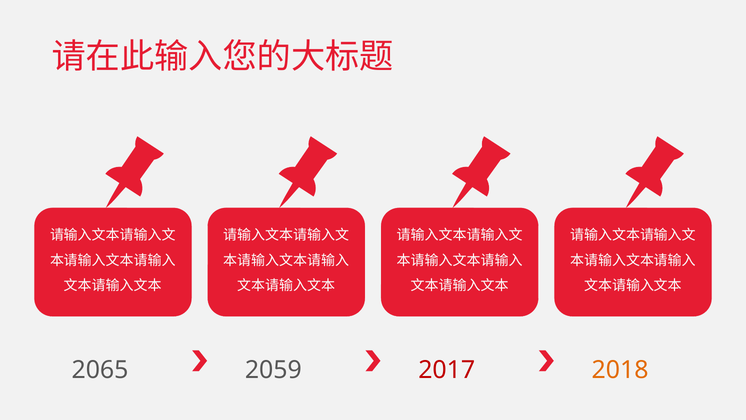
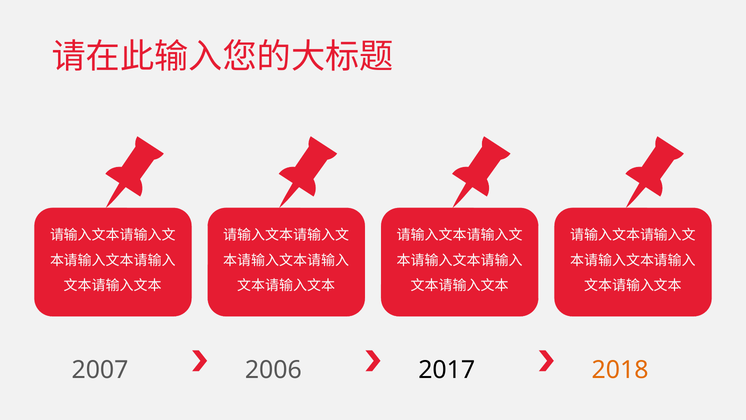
2065: 2065 -> 2007
2059: 2059 -> 2006
2017 colour: red -> black
